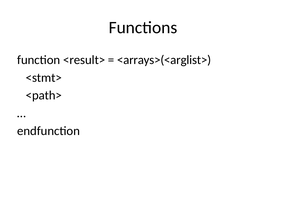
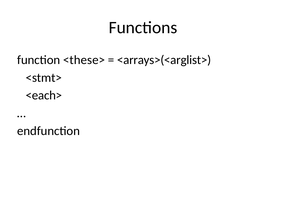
<result>: <result> -> <these>
<path>: <path> -> <each>
